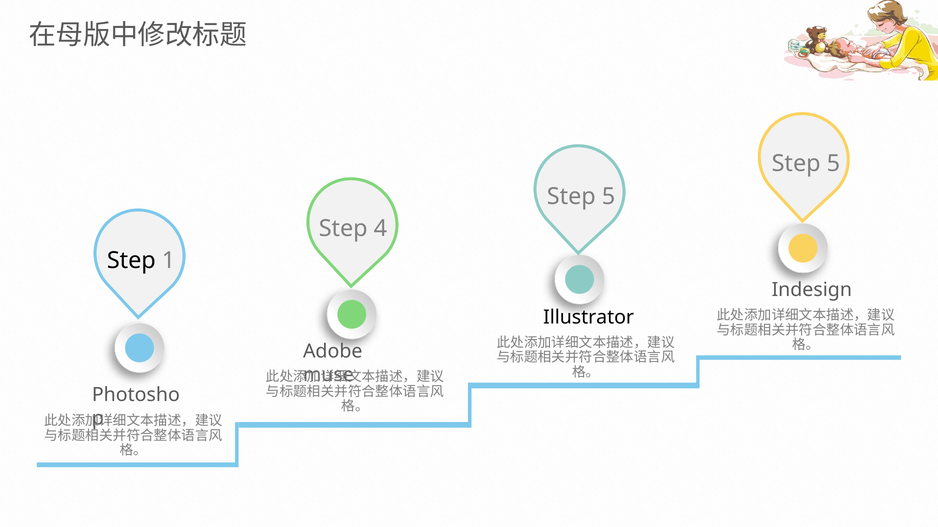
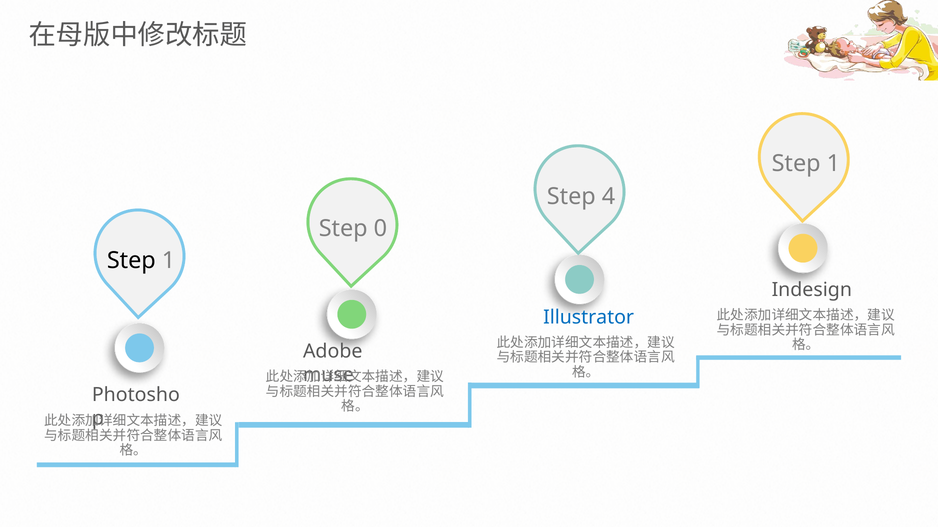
5 at (833, 164): 5 -> 1
5 at (609, 197): 5 -> 4
4: 4 -> 0
Illustrator colour: black -> blue
